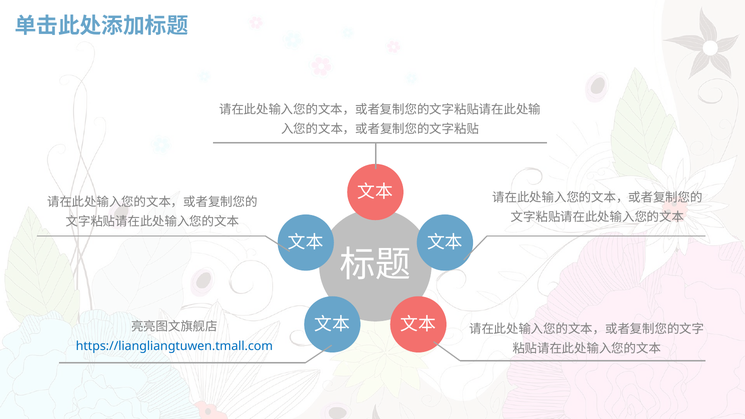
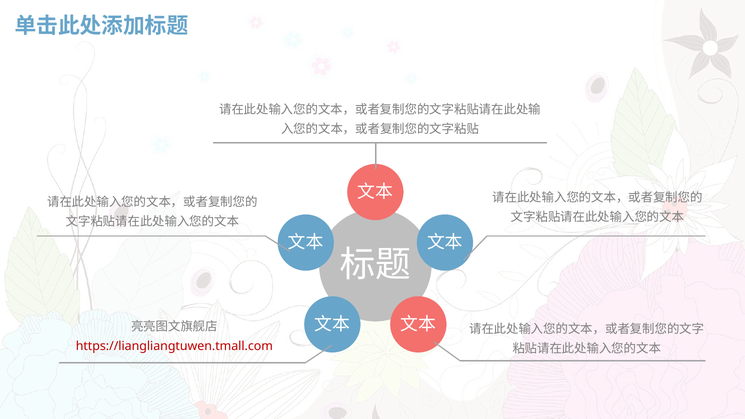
https://liangliangtuwen.tmall.com colour: blue -> red
